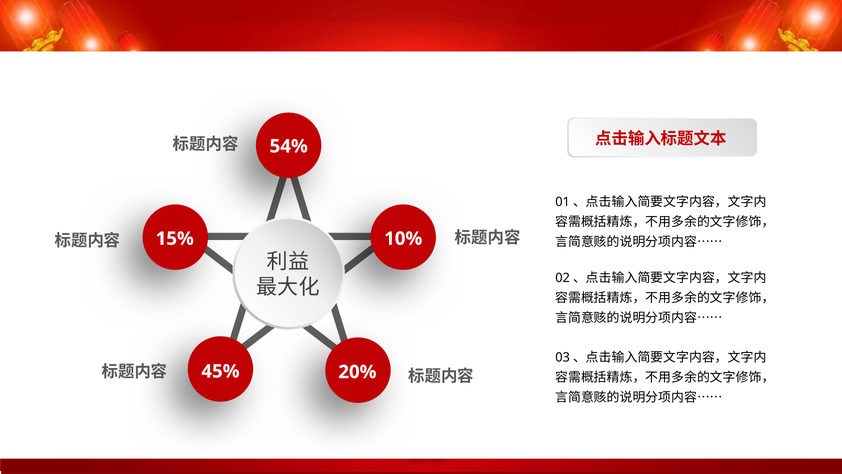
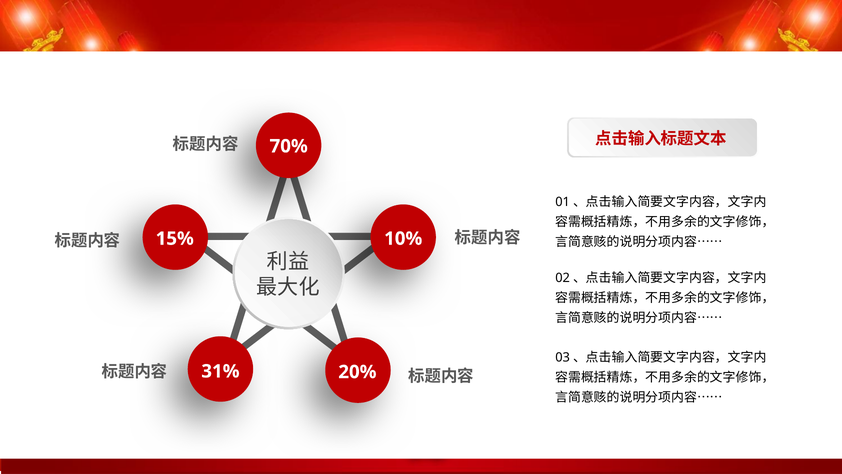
54%: 54% -> 70%
45%: 45% -> 31%
